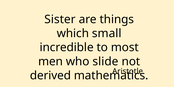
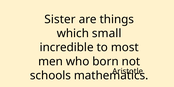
slide: slide -> born
derived: derived -> schools
